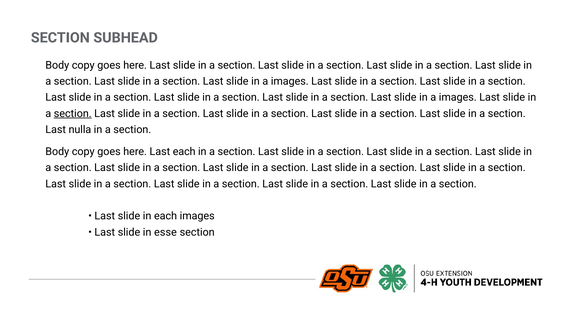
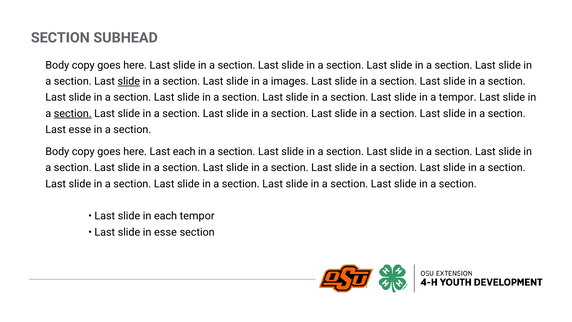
slide at (129, 81) underline: none -> present
images at (458, 97): images -> tempor
Last nulla: nulla -> esse
each images: images -> tempor
